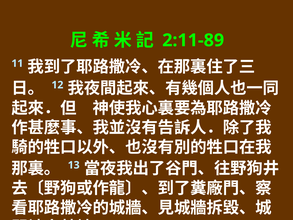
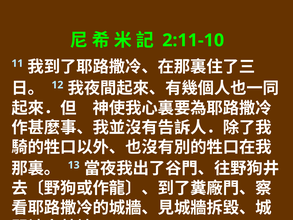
2:11-89: 2:11-89 -> 2:11-10
